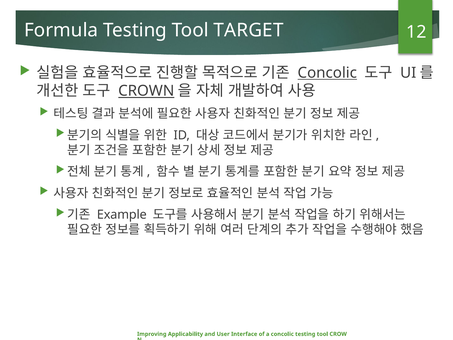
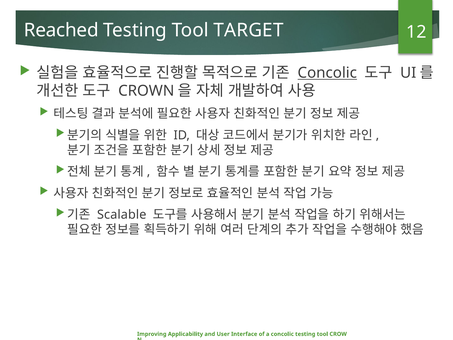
Formula: Formula -> Reached
CROWN underline: present -> none
Example: Example -> Scalable
